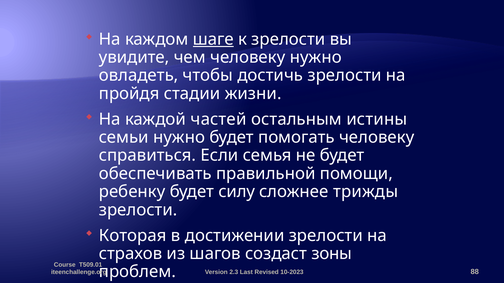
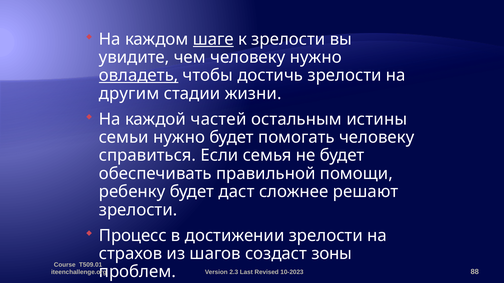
овладеть underline: none -> present
пройдя: пройдя -> другим
силу: силу -> даст
трижды: трижды -> решают
Которая: Которая -> Процесс
